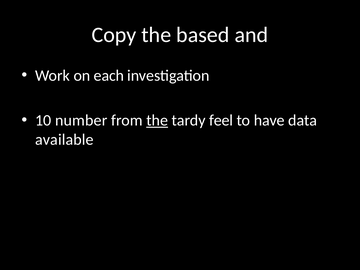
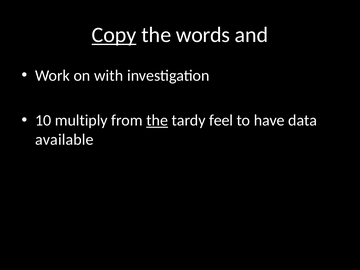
Copy underline: none -> present
based: based -> words
each: each -> with
number: number -> multiply
